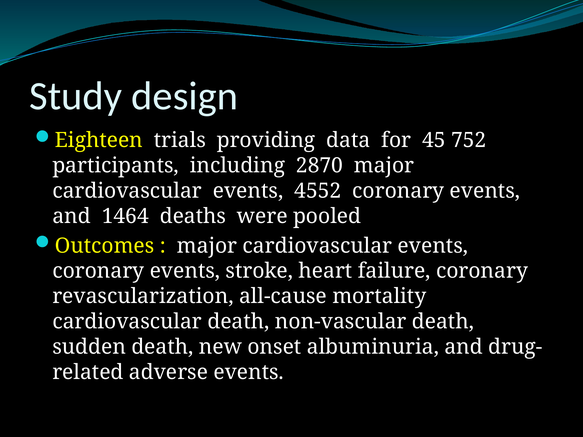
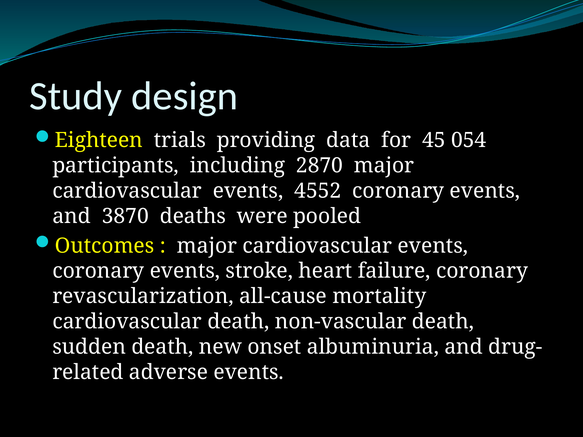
752: 752 -> 054
1464: 1464 -> 3870
